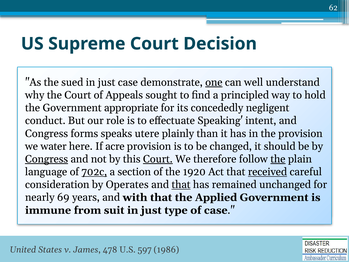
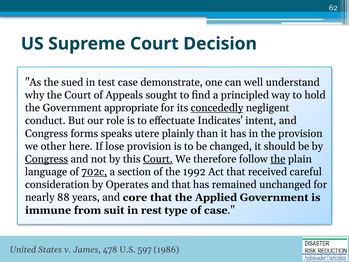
just at (107, 82): just -> test
one underline: present -> none
concededly underline: none -> present
Speaking: Speaking -> Indicates
water: water -> other
acre: acre -> lose
1920: 1920 -> 1992
received underline: present -> none
that at (181, 184) underline: present -> none
69: 69 -> 88
with: with -> core
suit in just: just -> rest
